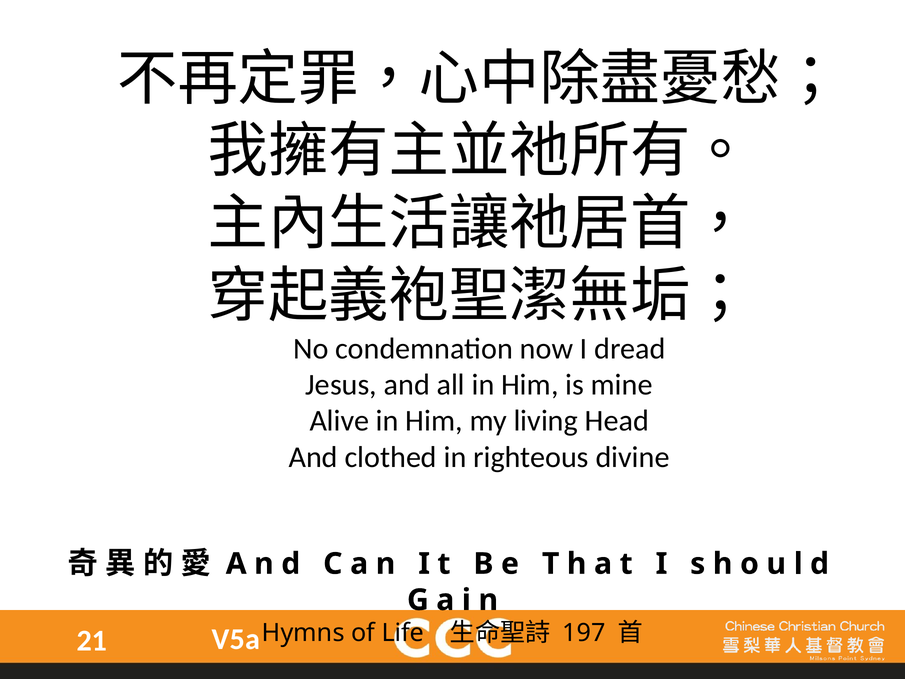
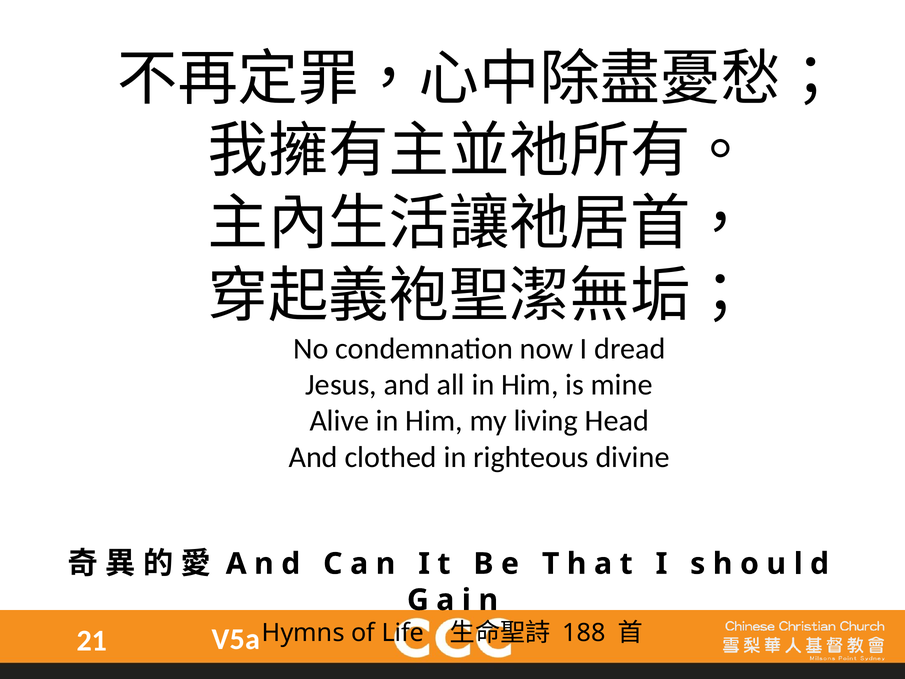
197: 197 -> 188
